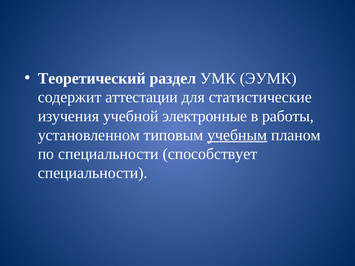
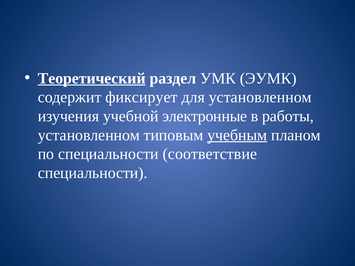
Теоретический underline: none -> present
аттестации: аттестации -> фиксирует
для статистические: статистические -> установленном
способствует: способствует -> соответствие
